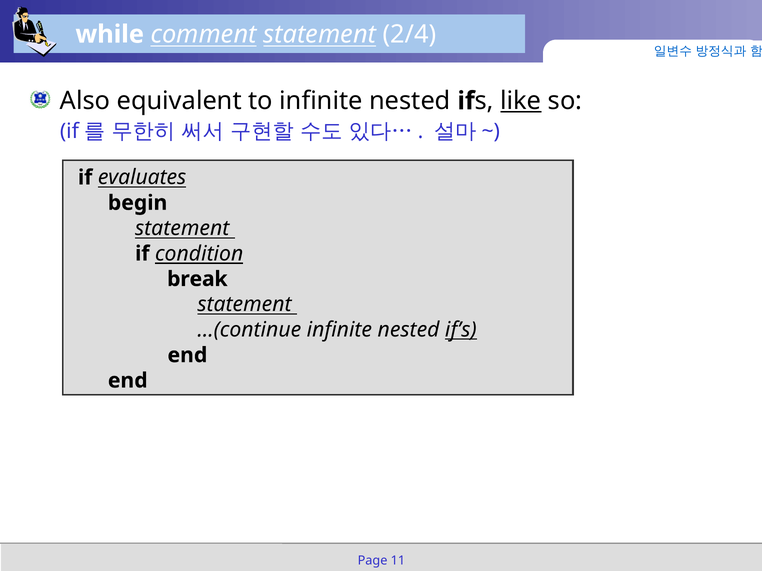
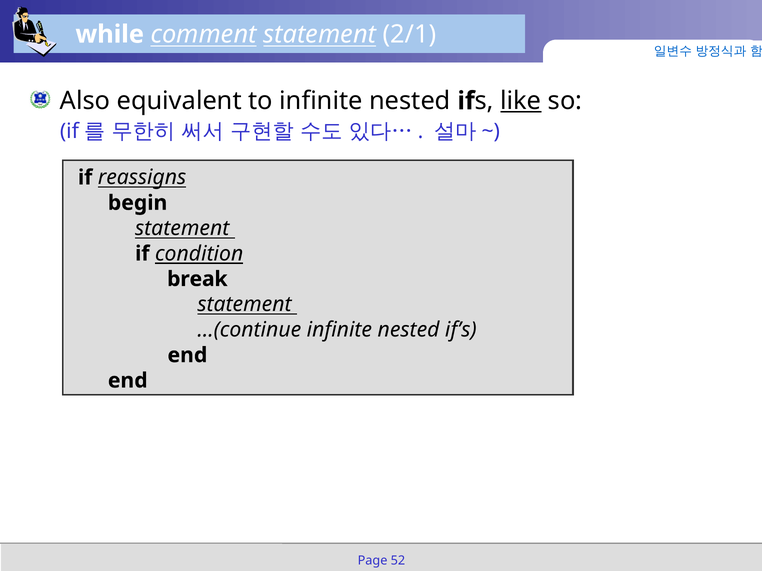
2/4: 2/4 -> 2/1
evaluates: evaluates -> reassigns
if’s underline: present -> none
11: 11 -> 52
